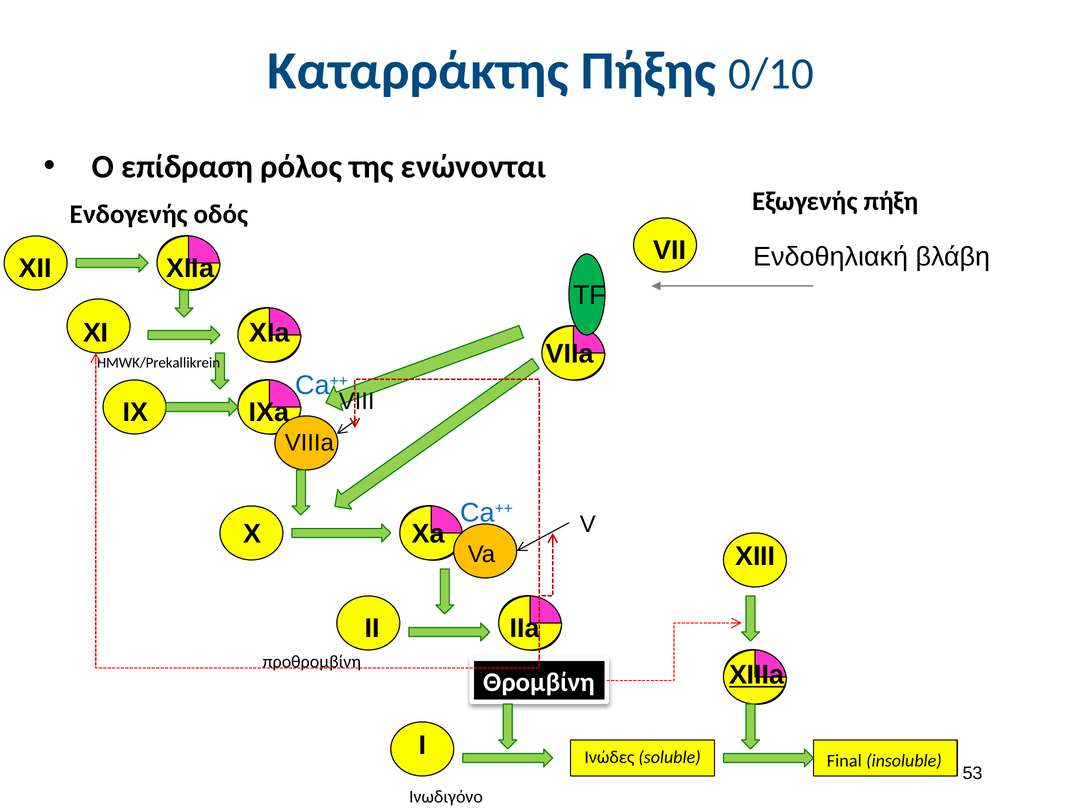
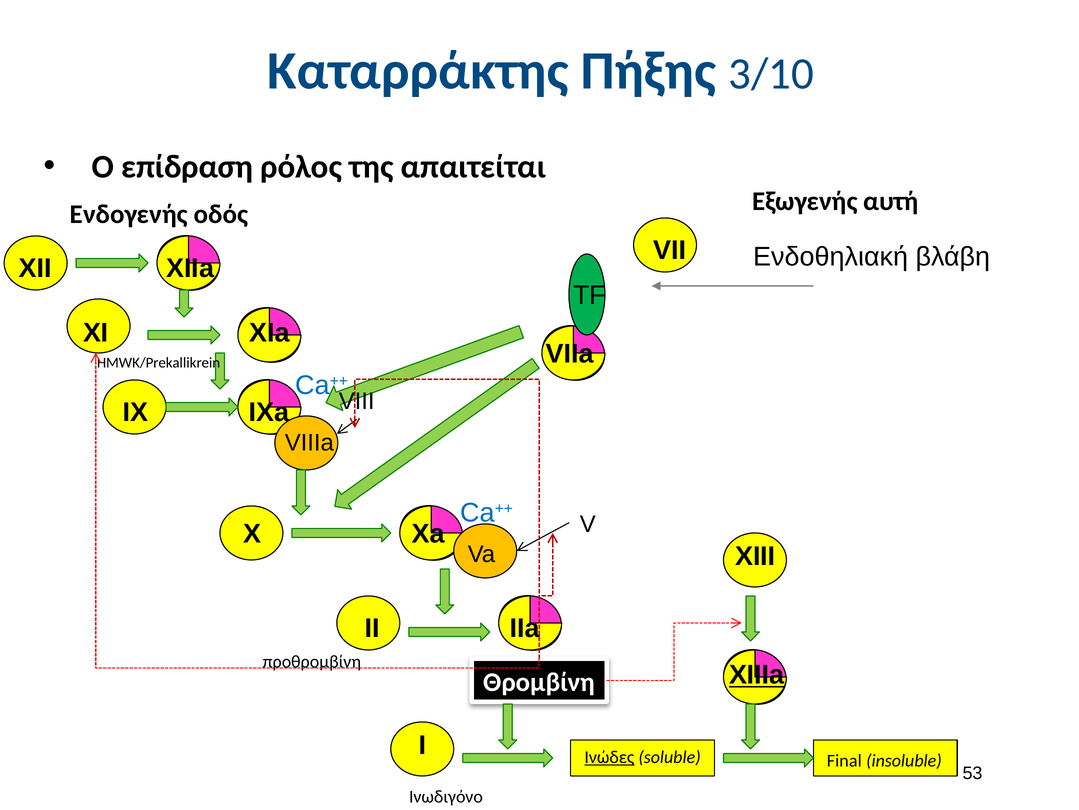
0/10: 0/10 -> 3/10
ενώνονται: ενώνονται -> απαιτείται
πήξη: πήξη -> αυτή
Ινώδες underline: none -> present
